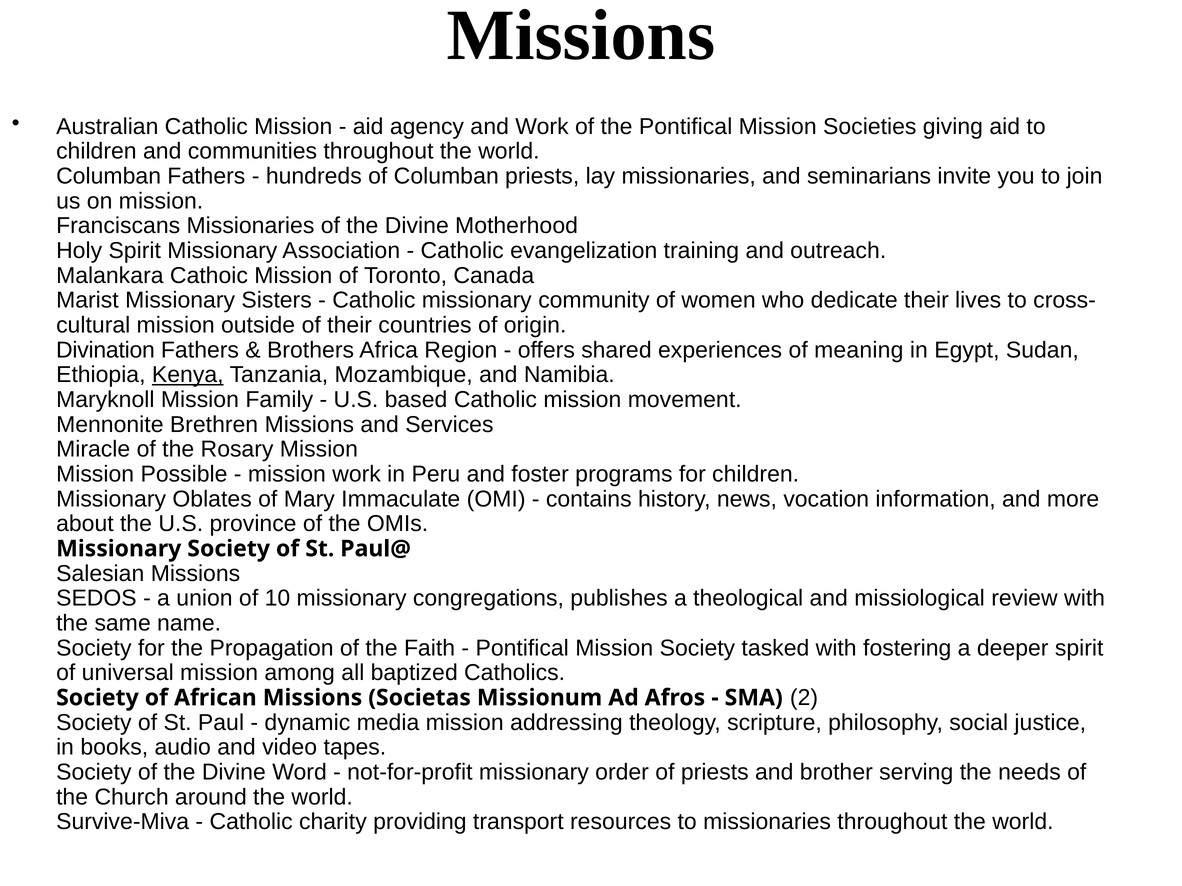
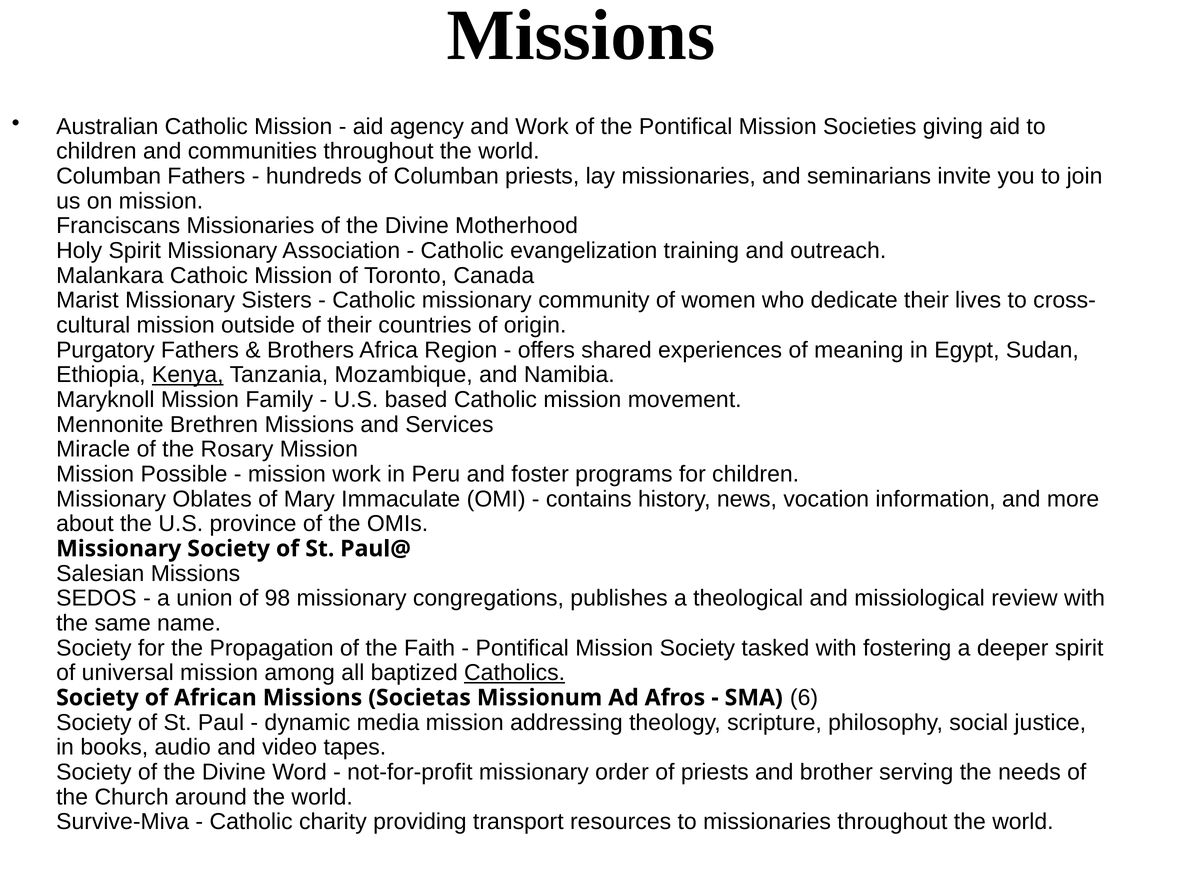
Divination: Divination -> Purgatory
10: 10 -> 98
Catholics underline: none -> present
2: 2 -> 6
